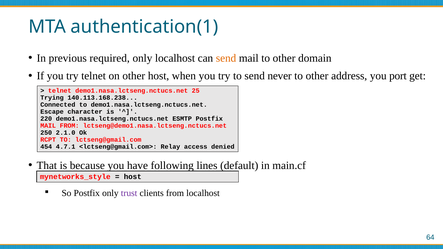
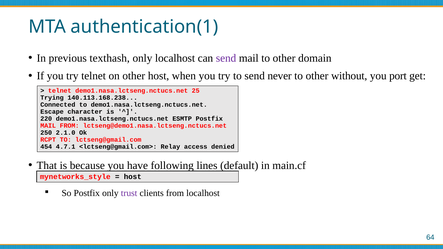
required: required -> texthash
send at (226, 58) colour: orange -> purple
address: address -> without
